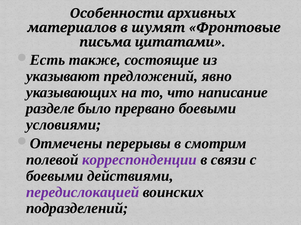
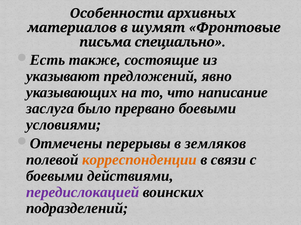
цитатами: цитатами -> специально
разделе: разделе -> заслуга
смотрим: смотрим -> земляков
корреспонденции colour: purple -> orange
